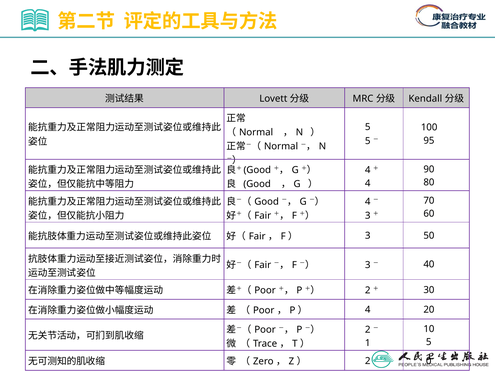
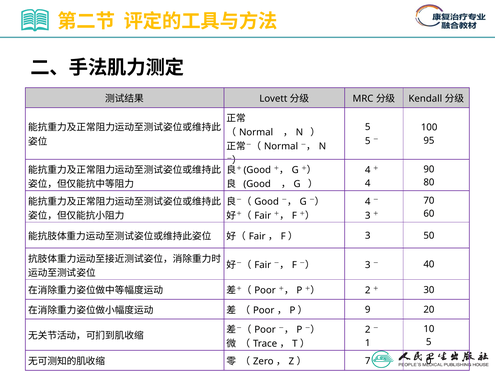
4 at (368, 310): 4 -> 9
2 at (368, 361): 2 -> 7
